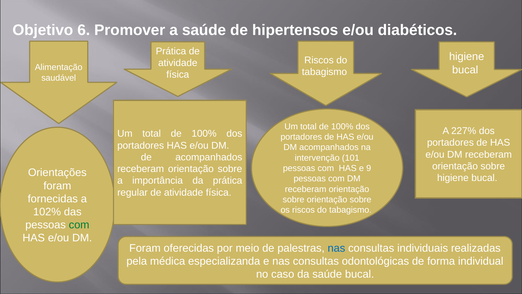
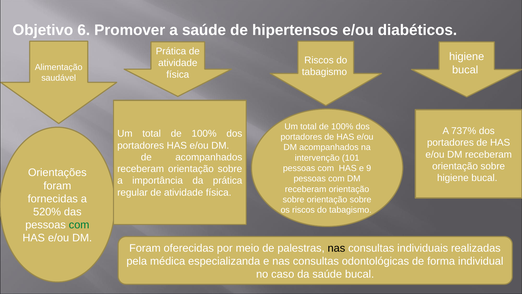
227%: 227% -> 737%
102%: 102% -> 520%
nas at (336, 248) colour: blue -> black
